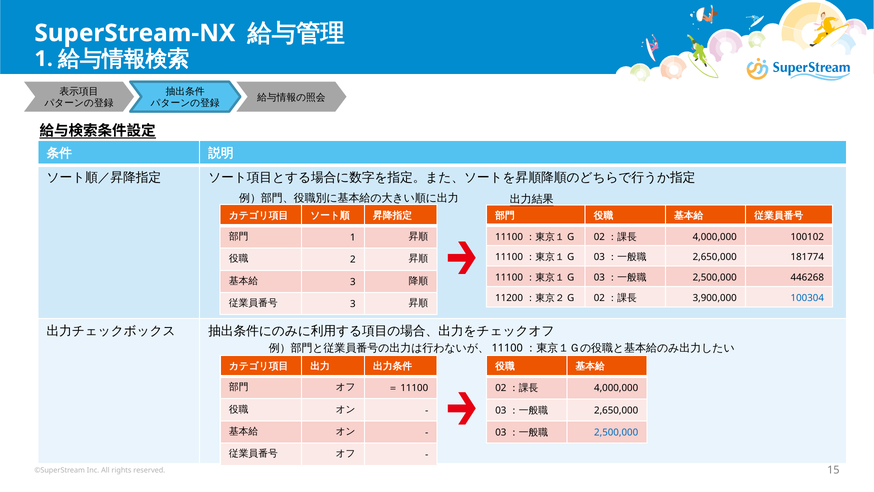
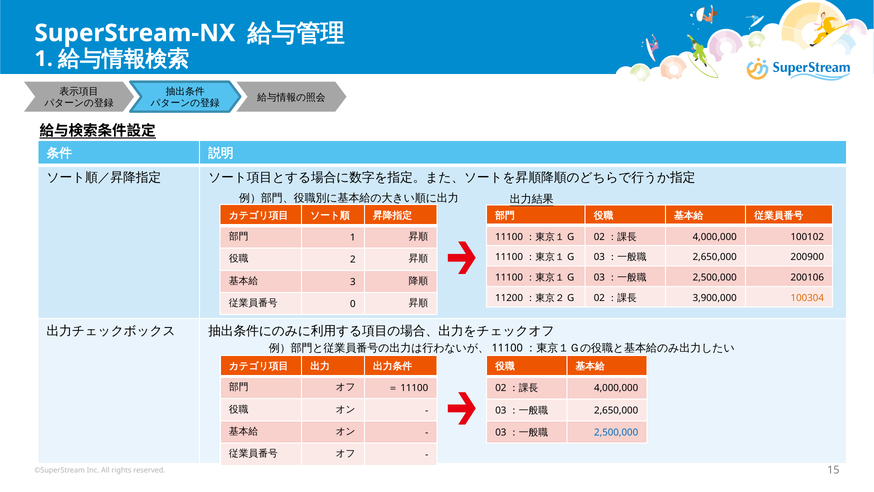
181774: 181774 -> 200900
446268: 446268 -> 200106
100304 colour: blue -> orange
3 at (353, 304): 3 -> 0
